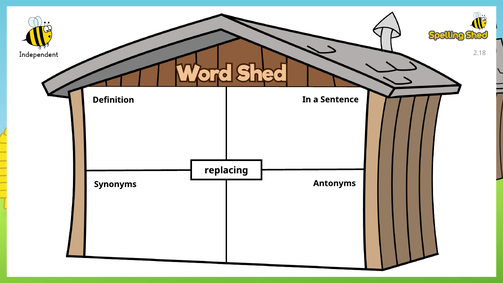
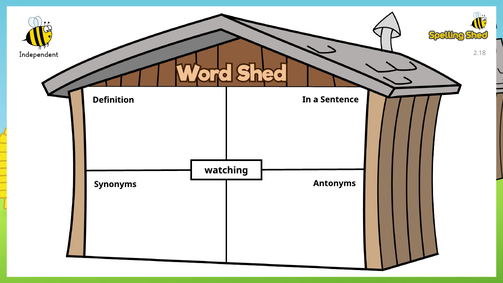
replacing: replacing -> watching
